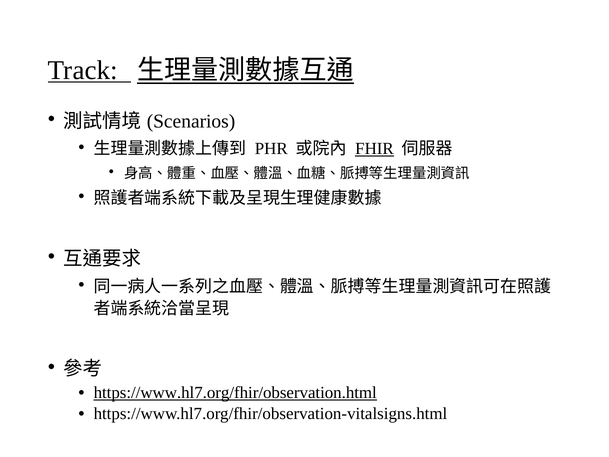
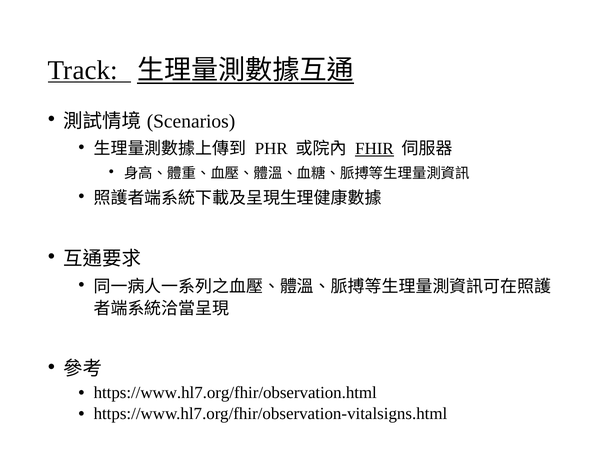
https://www.hl7.org/fhir/observation.html underline: present -> none
